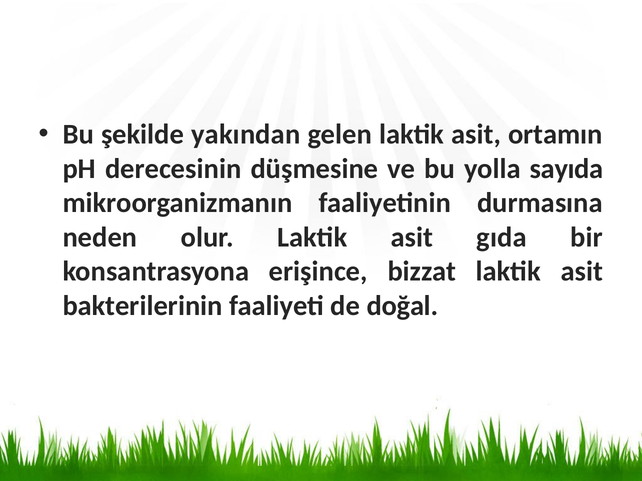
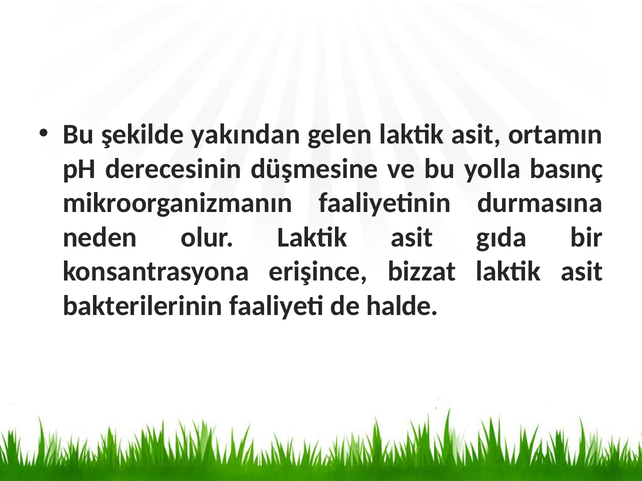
sayıda: sayıda -> basınç
doğal: doğal -> halde
